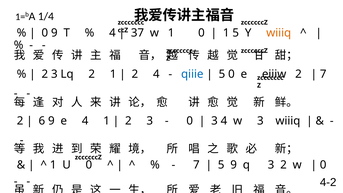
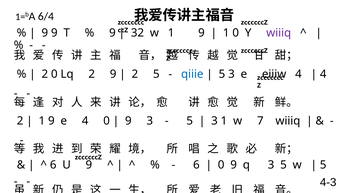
1/4: 1/4 -> 6/4
0 at (45, 33): 0 -> 9
4 at (112, 33): 4 -> 9
37: 37 -> 32
w 1 0: 0 -> 9
1 5: 5 -> 0
wiiiq at (279, 33) colour: orange -> purple
3 at (54, 74): 3 -> 0
Lq 2 1: 1 -> 9
2 4: 4 -> 5
5 0: 0 -> 3
2 at (298, 74): 2 -> 4
7 at (323, 74): 7 -> 4
6 at (42, 121): 6 -> 1
4 1: 1 -> 0
2 at (128, 121): 2 -> 9
0 at (190, 121): 0 -> 5
3 4: 4 -> 1
w 3: 3 -> 7
1 at (53, 165): 1 -> 6
U 0: 0 -> 9
7 at (196, 165): 7 -> 6
5 at (221, 165): 5 -> 0
3 2: 2 -> 5
0 at (323, 165): 0 -> 5
4-2: 4-2 -> 4-3
